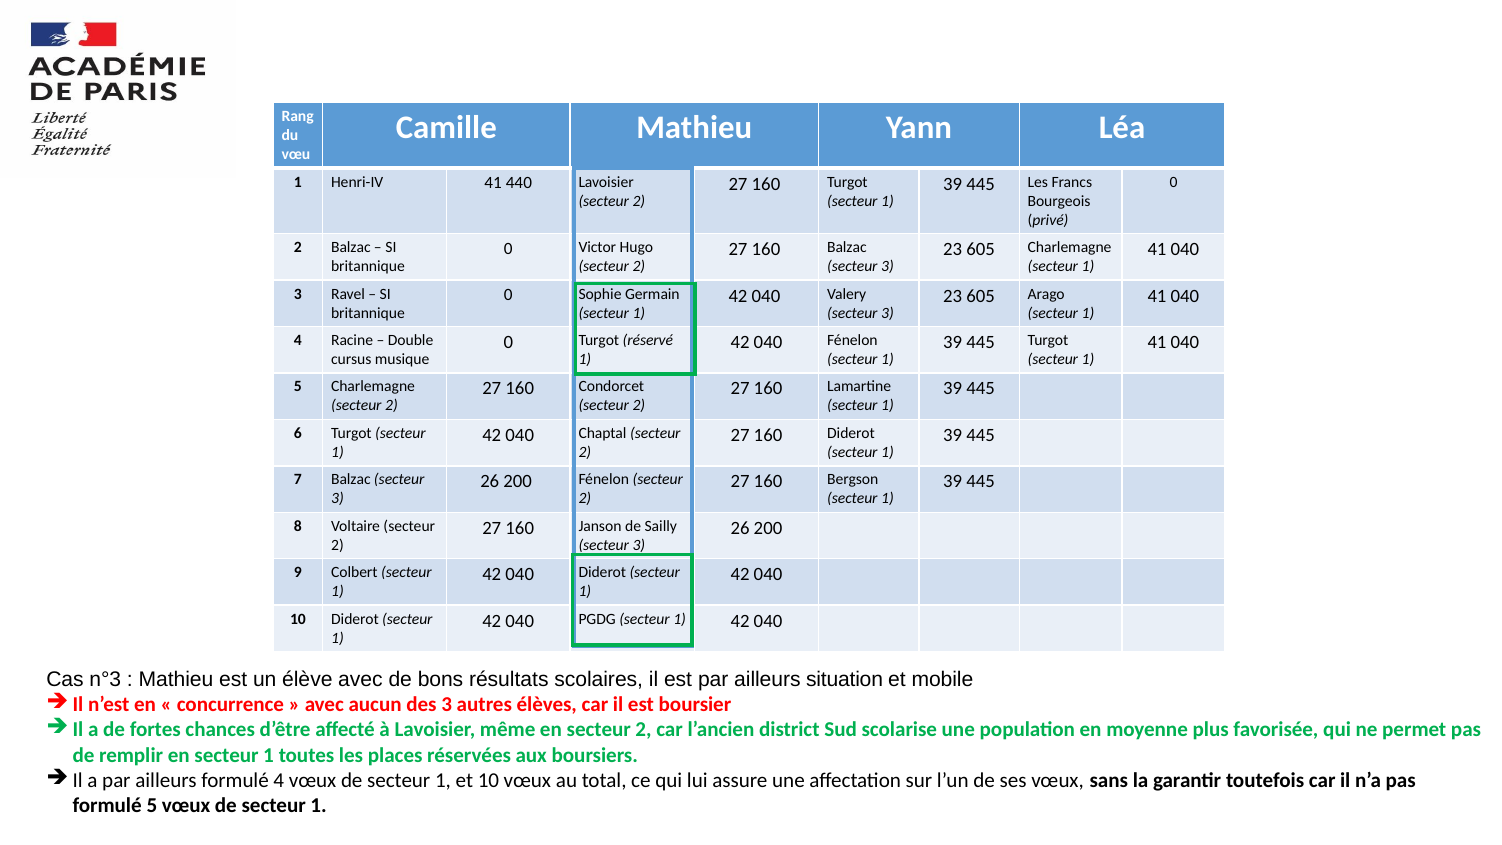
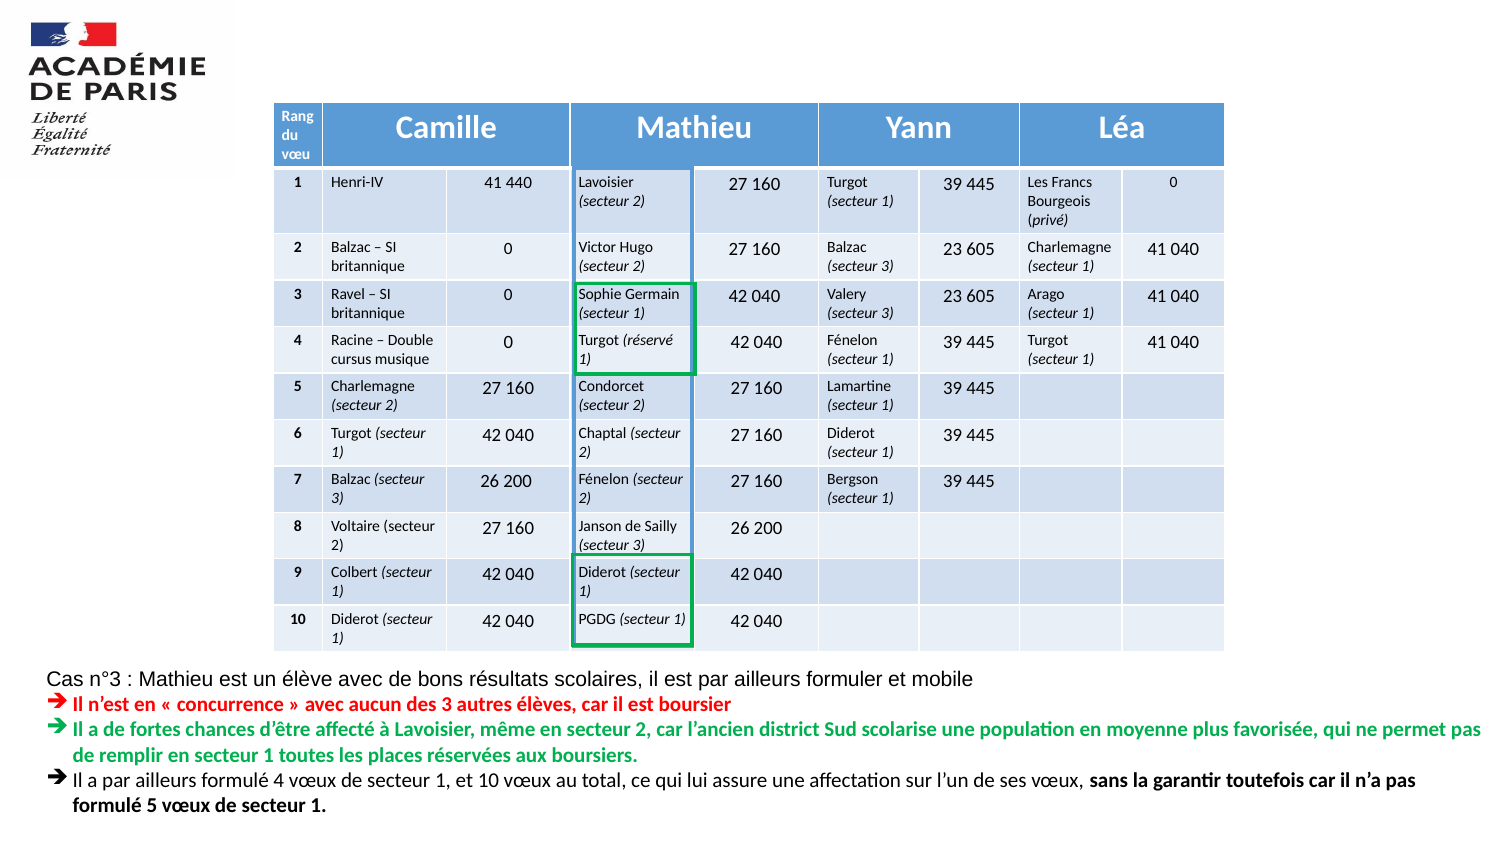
situation: situation -> formuler
